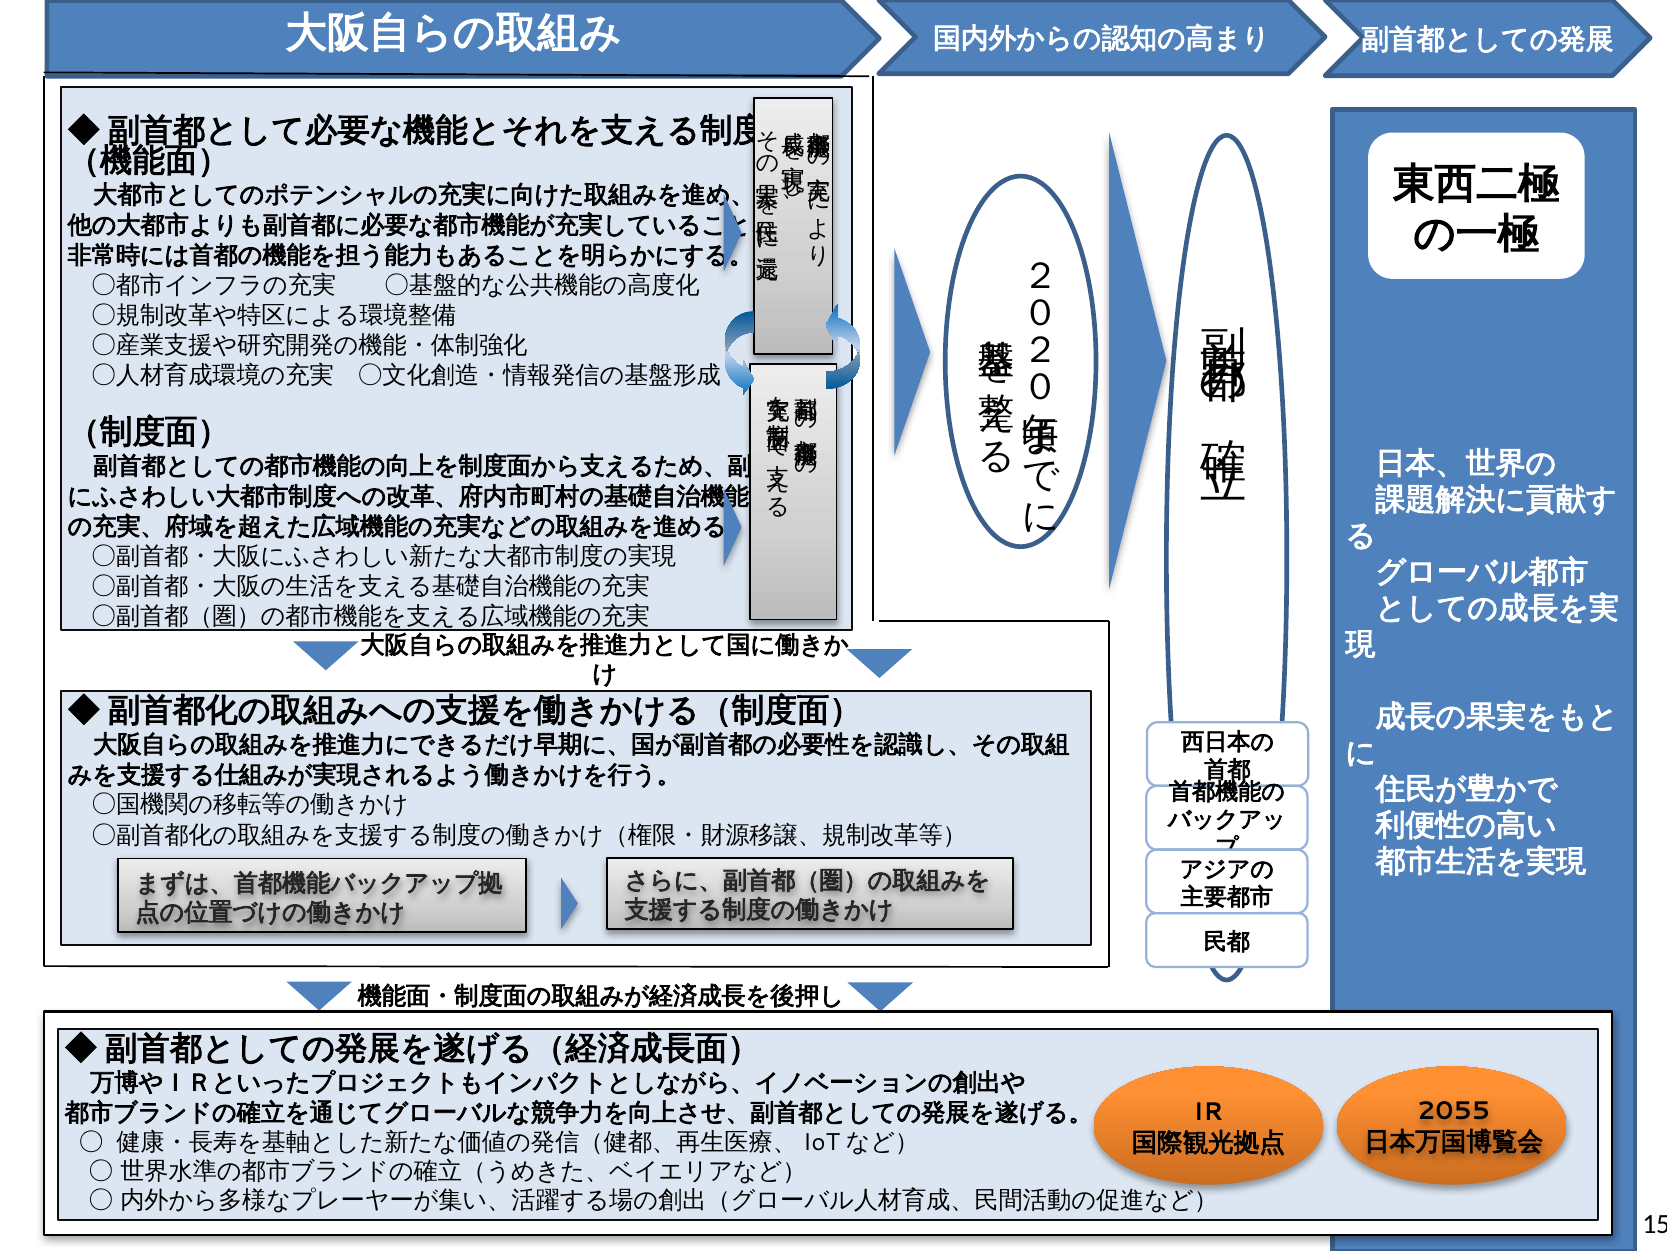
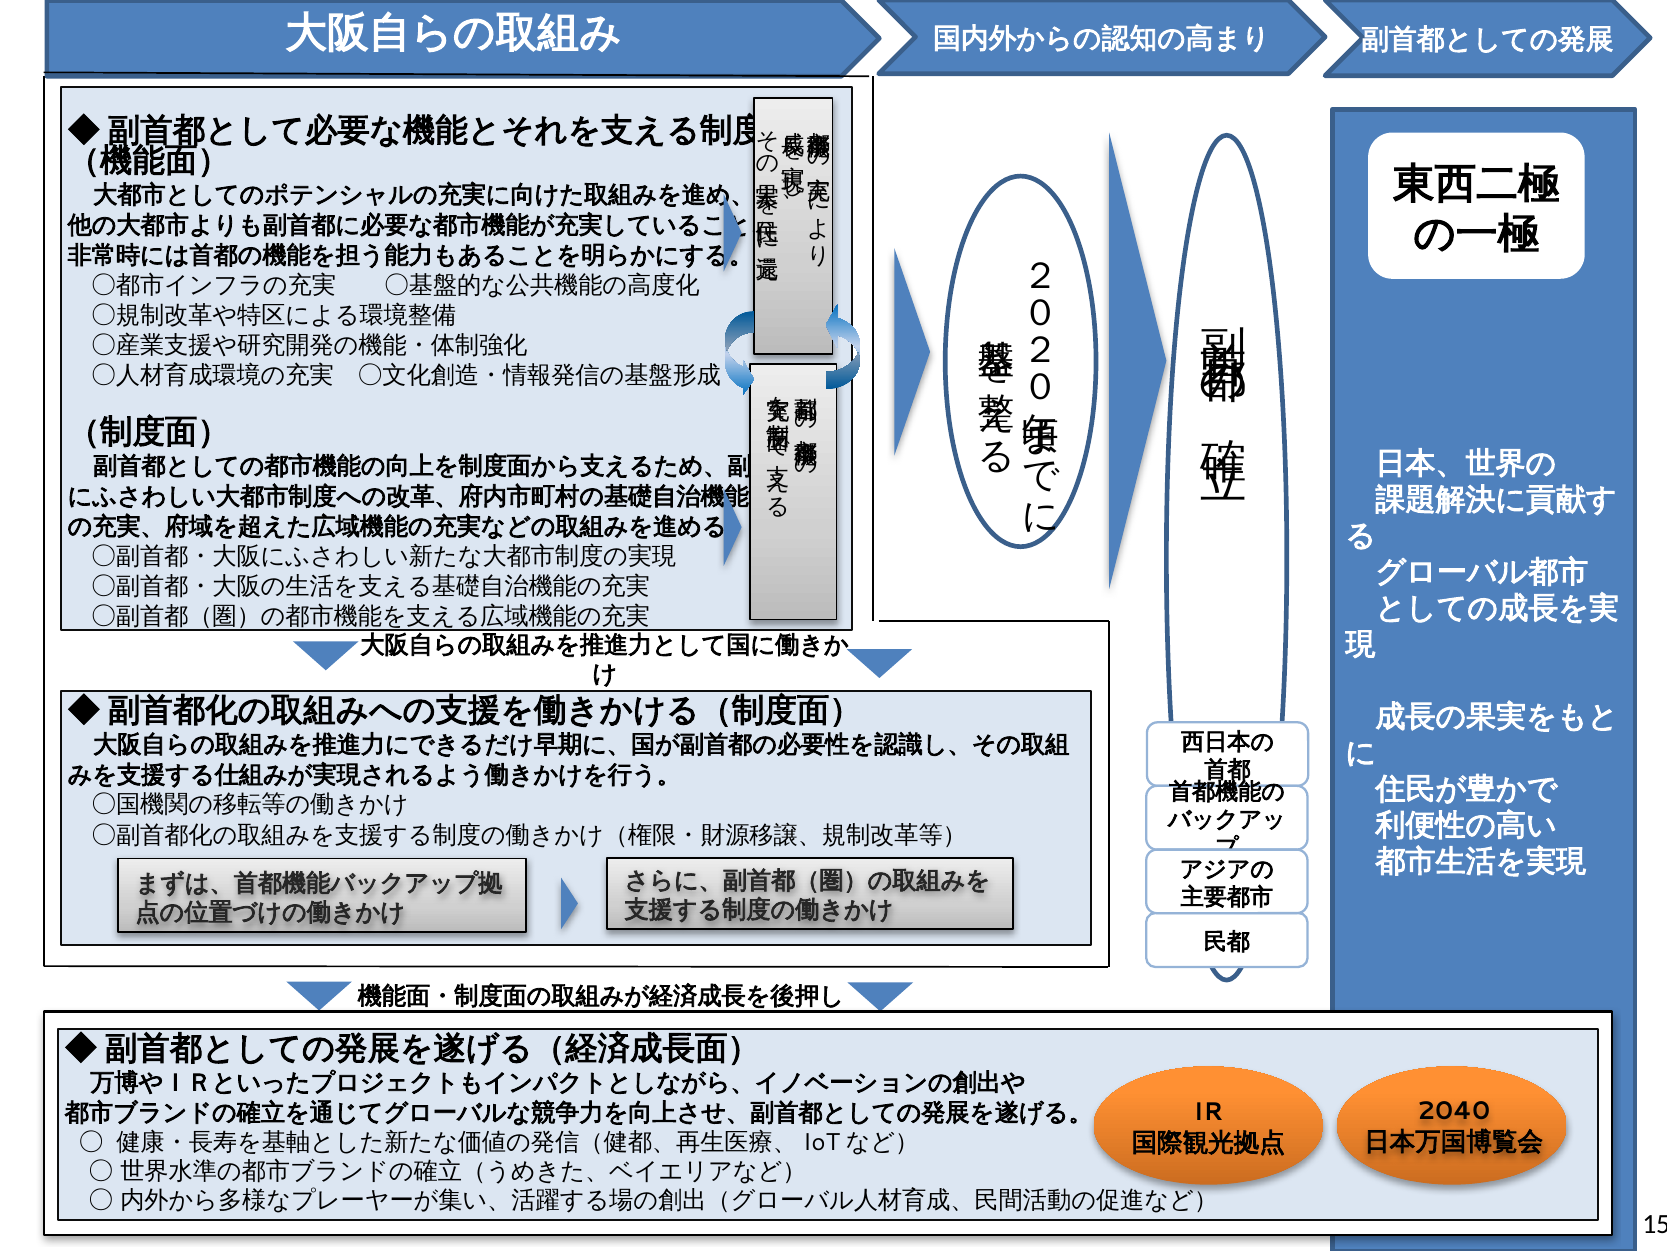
2055: 2055 -> 2040
